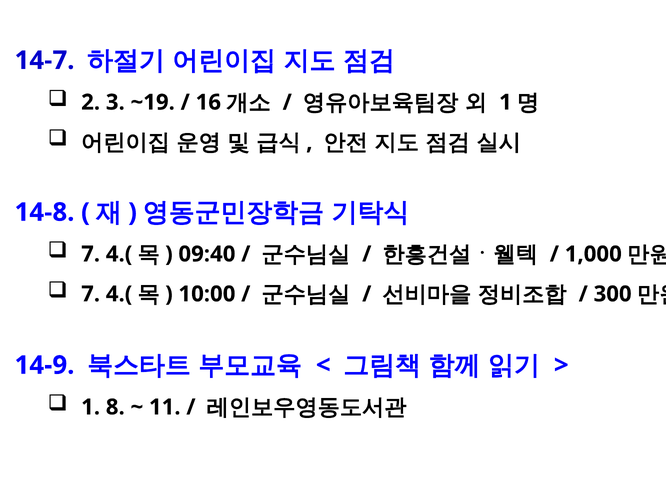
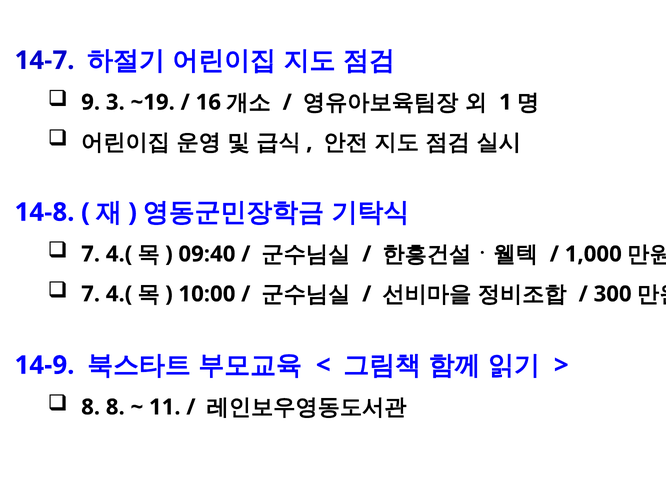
2: 2 -> 9
1 at (91, 408): 1 -> 8
